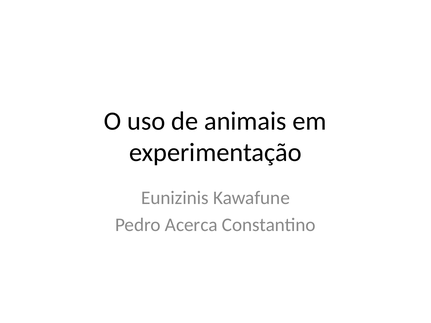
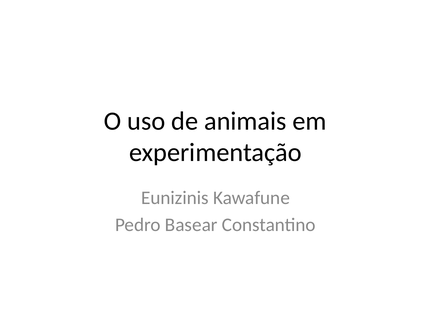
Acerca: Acerca -> Basear
